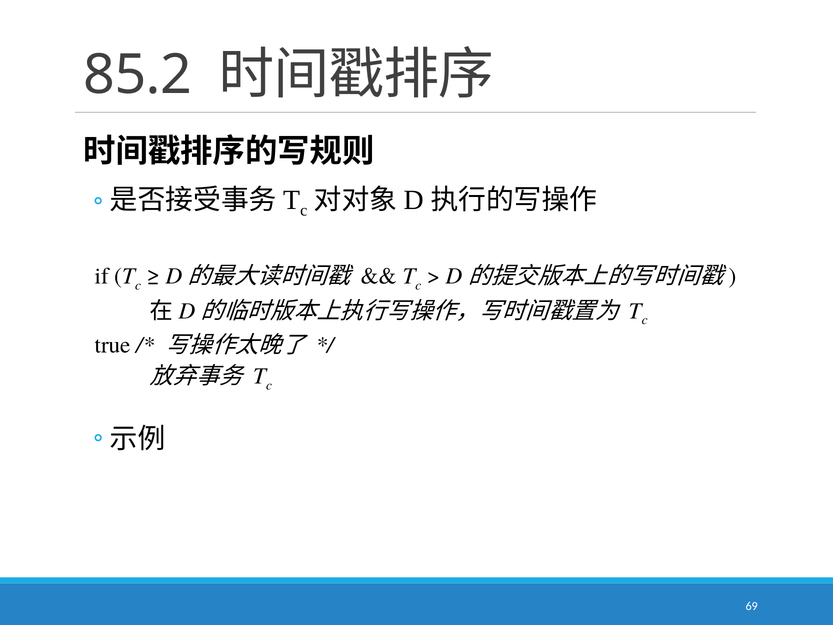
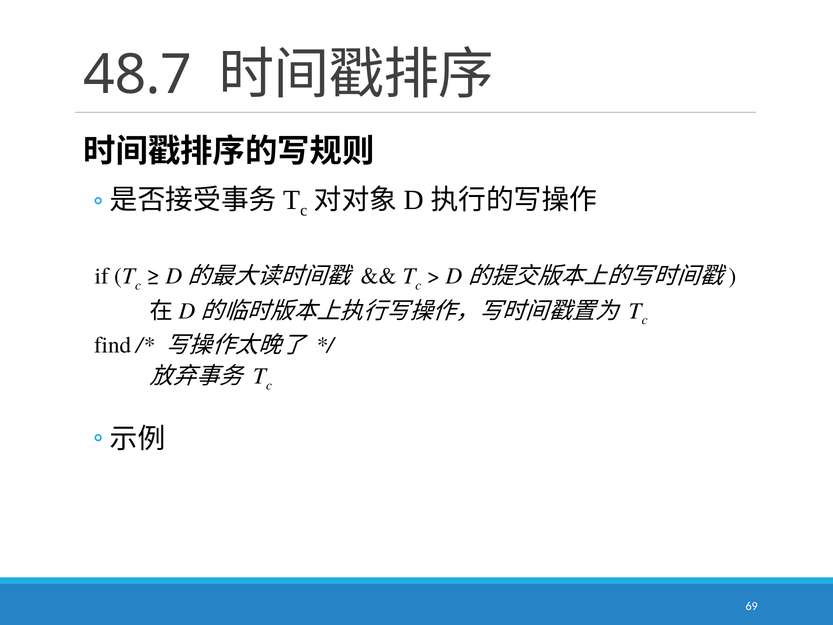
85.2: 85.2 -> 48.7
true: true -> find
